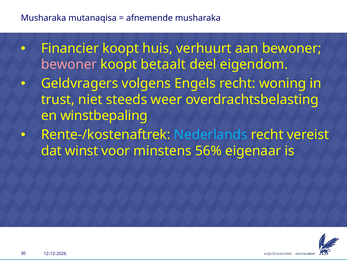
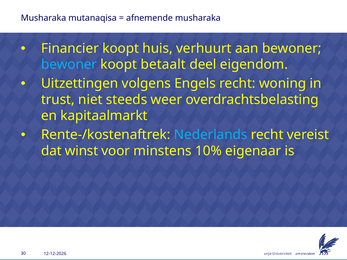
bewoner at (69, 65) colour: pink -> light blue
Geldvragers: Geldvragers -> Uitzettingen
winstbepaling: winstbepaling -> kapitaalmarkt
56%: 56% -> 10%
